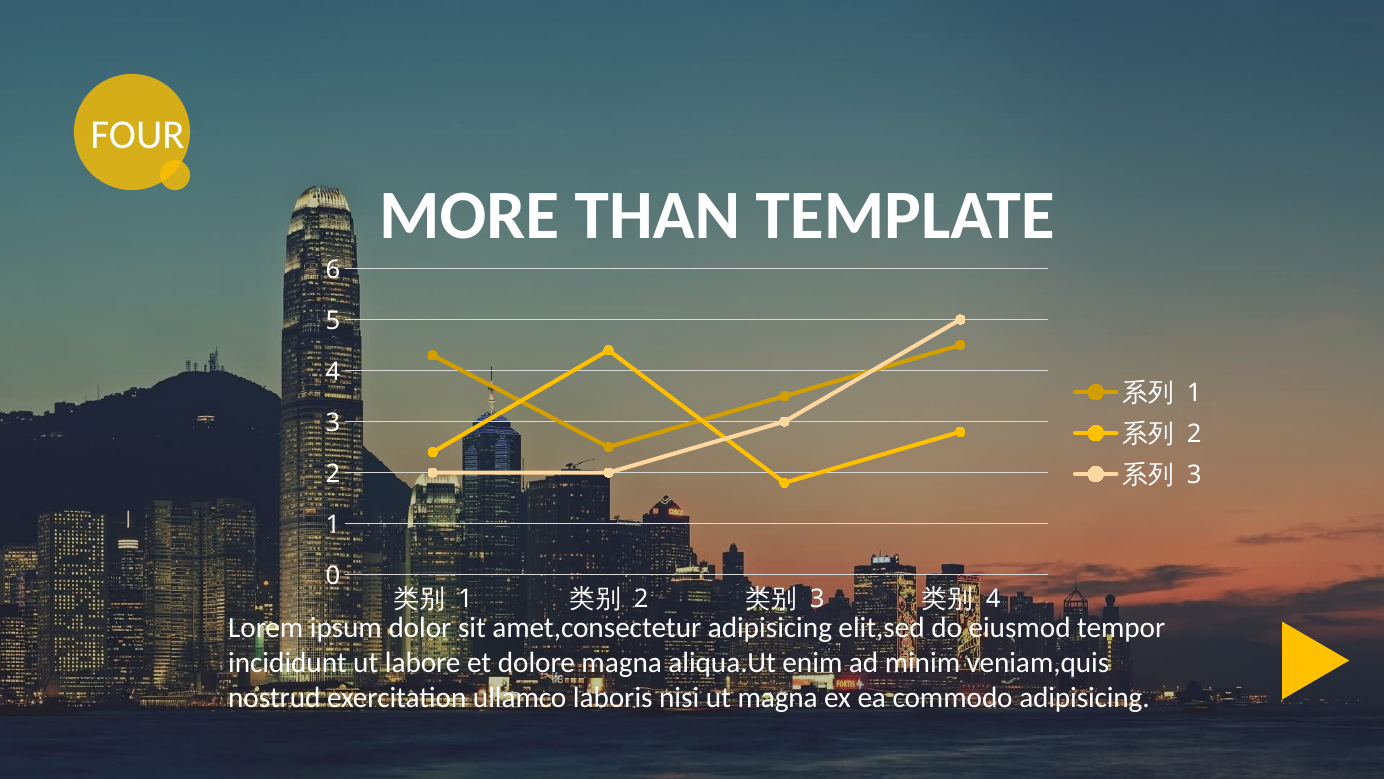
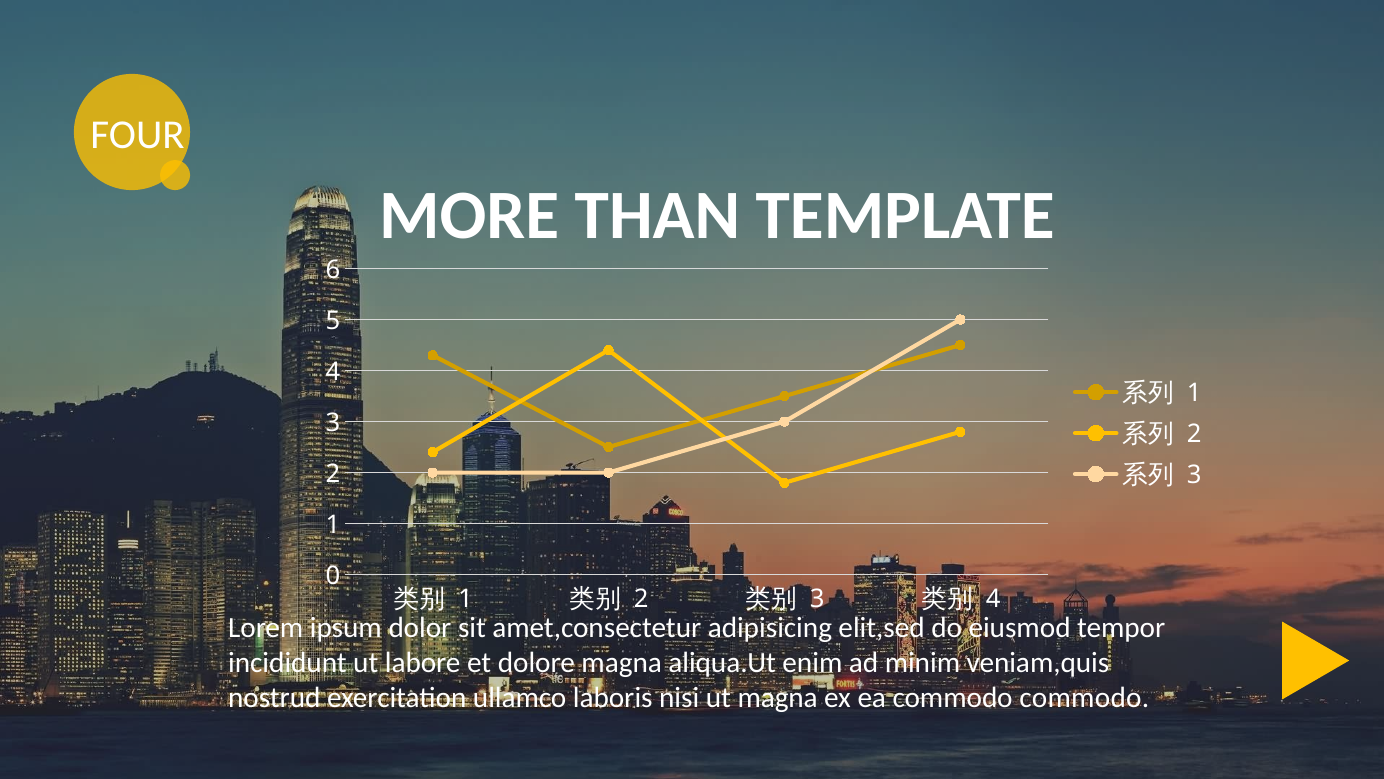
commodo adipisicing: adipisicing -> commodo
